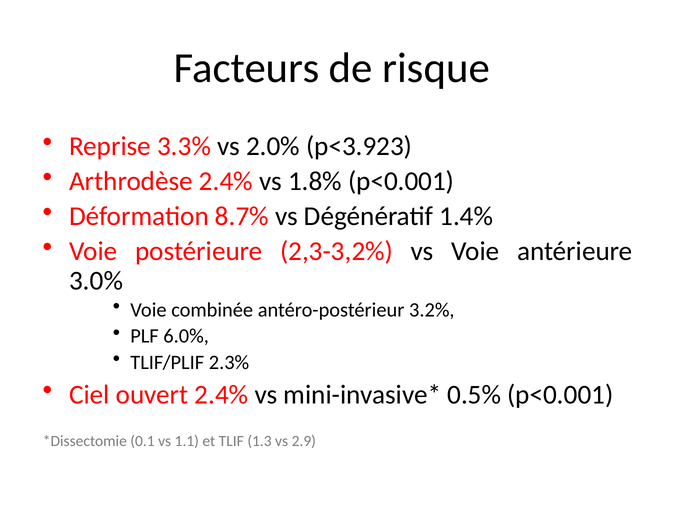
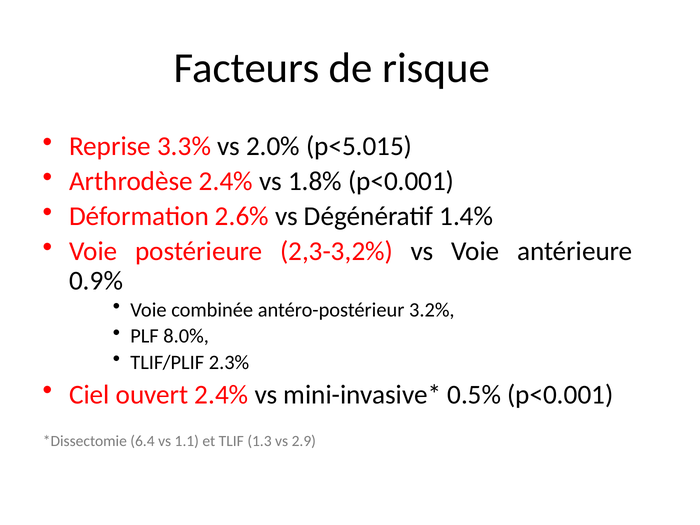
p<3.923: p<3.923 -> p<5.015
8.7%: 8.7% -> 2.6%
3.0%: 3.0% -> 0.9%
6.0%: 6.0% -> 8.0%
0.1: 0.1 -> 6.4
